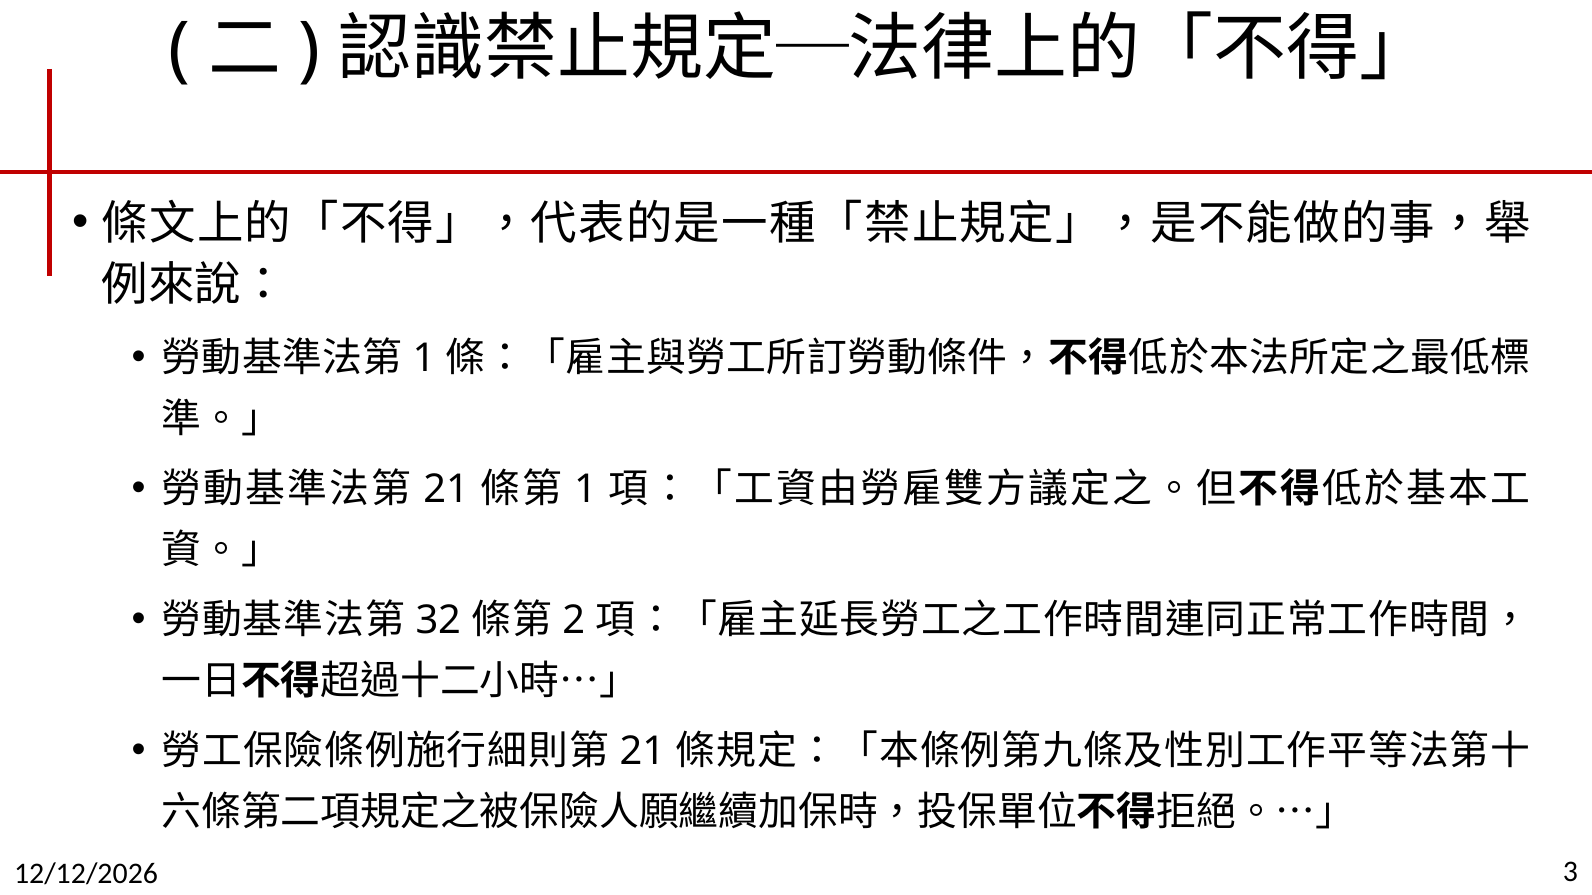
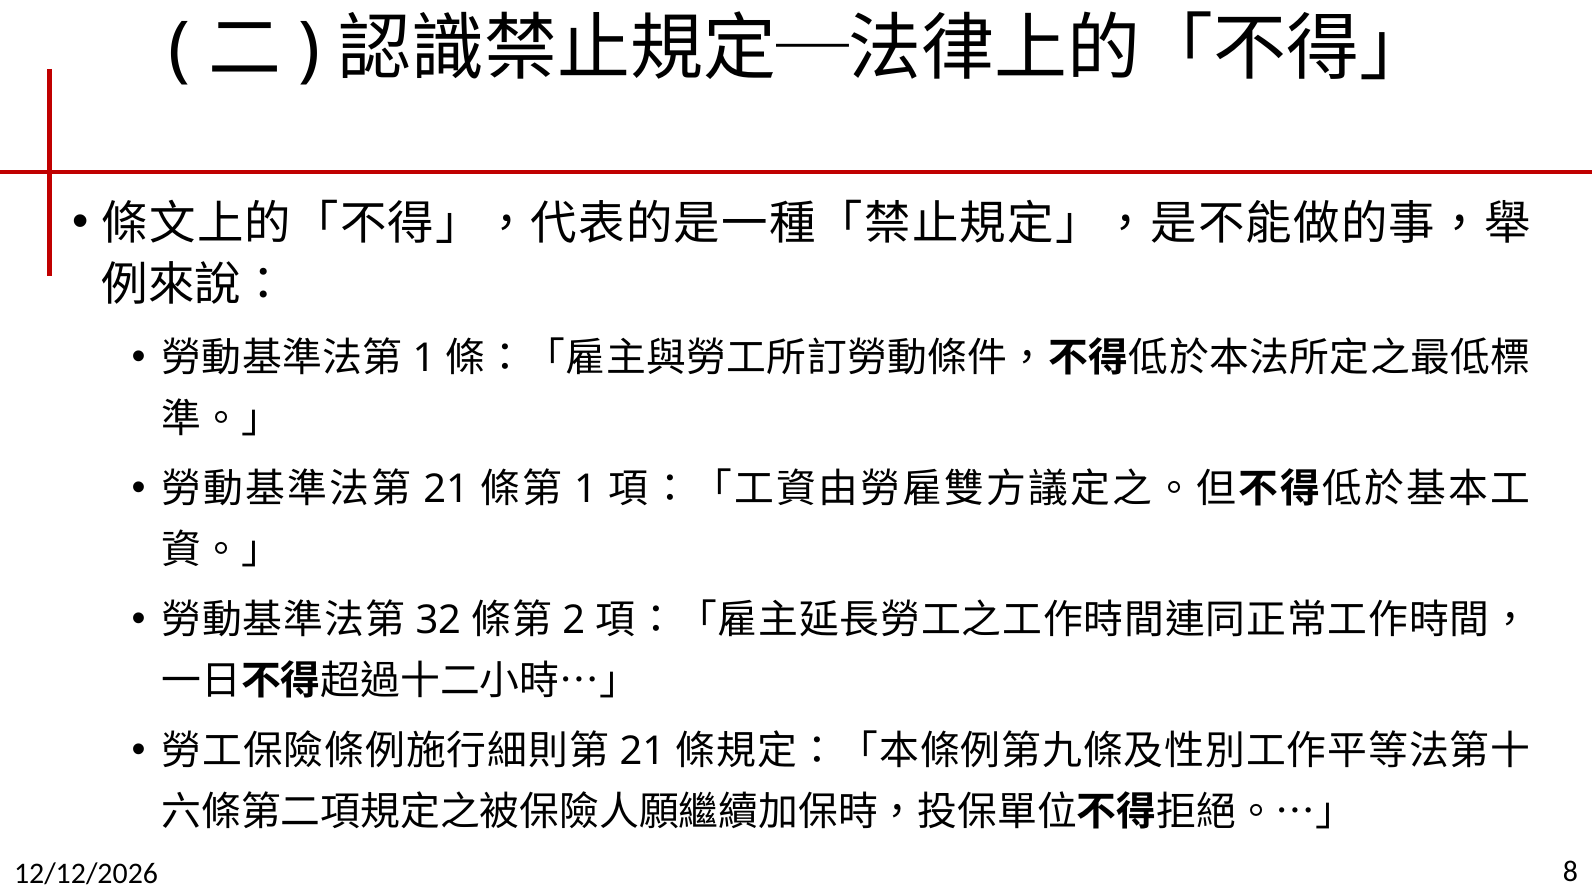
3: 3 -> 8
